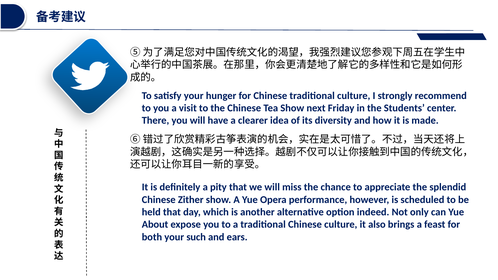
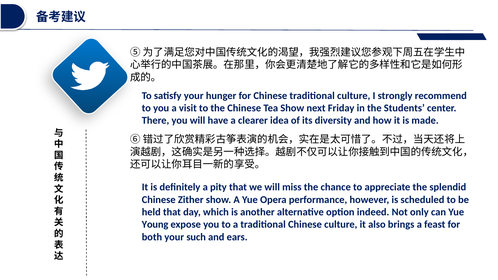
About: About -> Young
